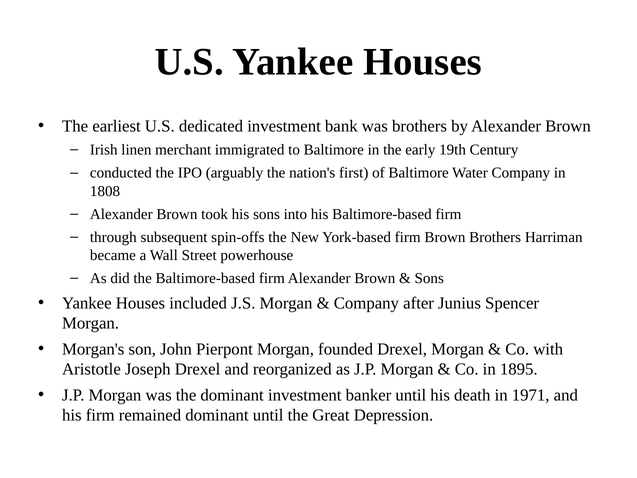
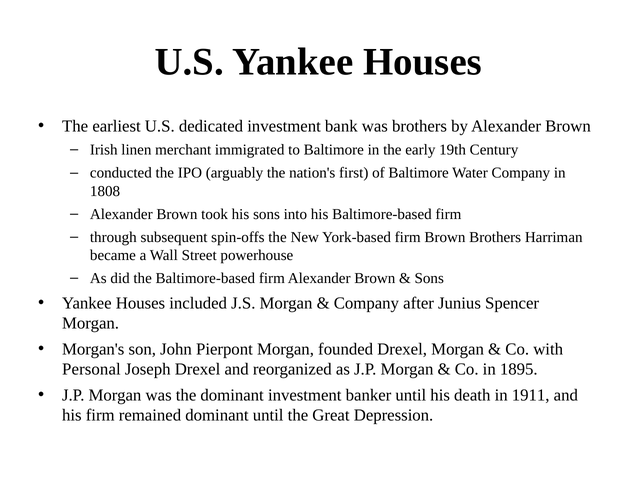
Aristotle: Aristotle -> Personal
1971: 1971 -> 1911
